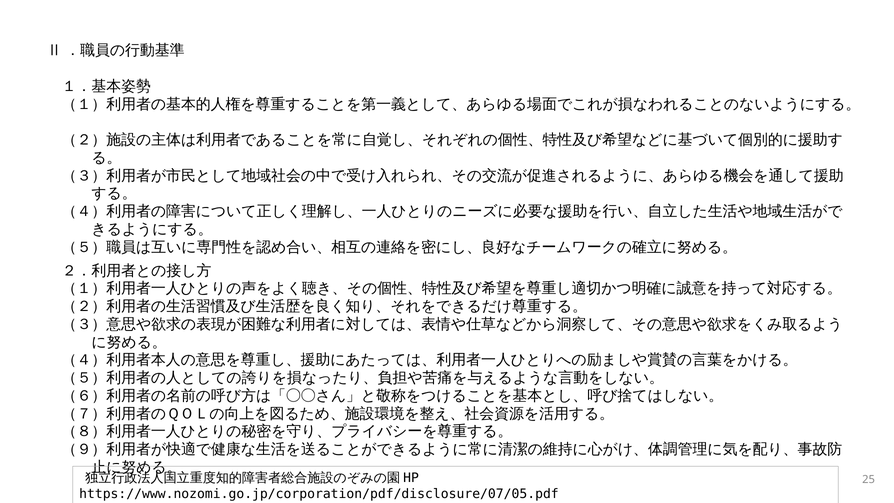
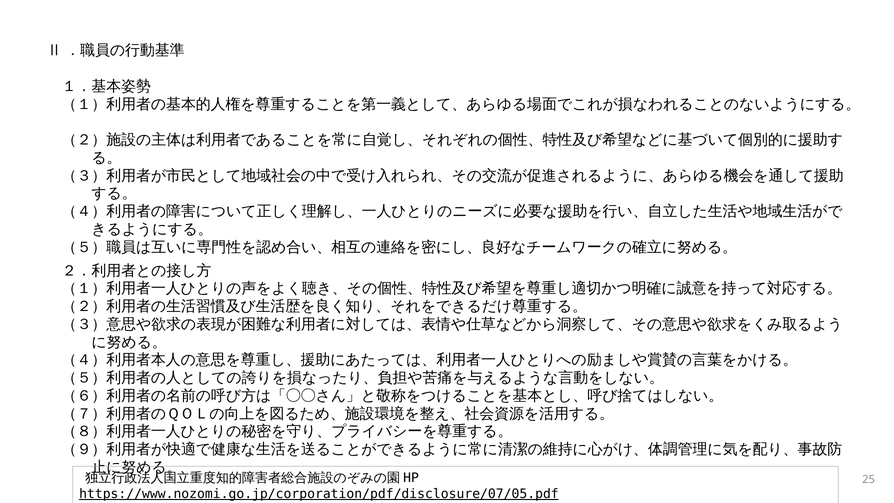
https://www.nozomi.go.jp/corporation/pdf/disclosure/07/05.pdf underline: none -> present
